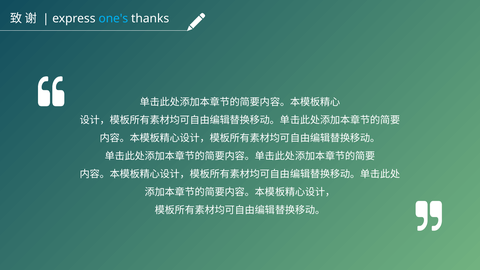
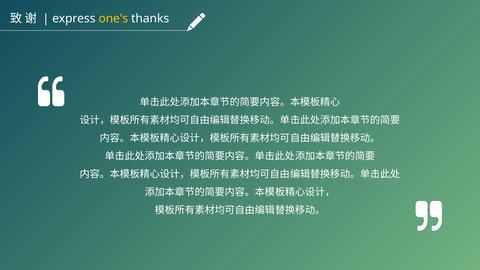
one's colour: light blue -> yellow
